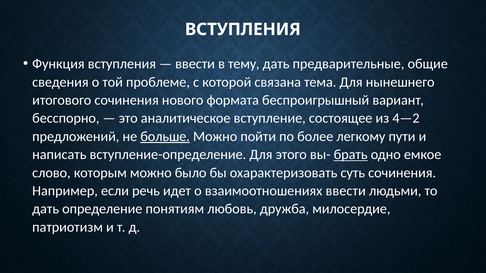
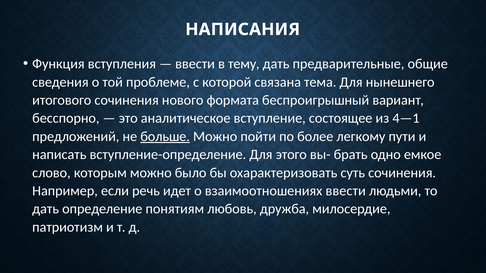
ВСТУПЛЕНИЯ at (243, 29): ВСТУПЛЕНИЯ -> НАПИСАНИЯ
4—2: 4—2 -> 4—1
брать underline: present -> none
